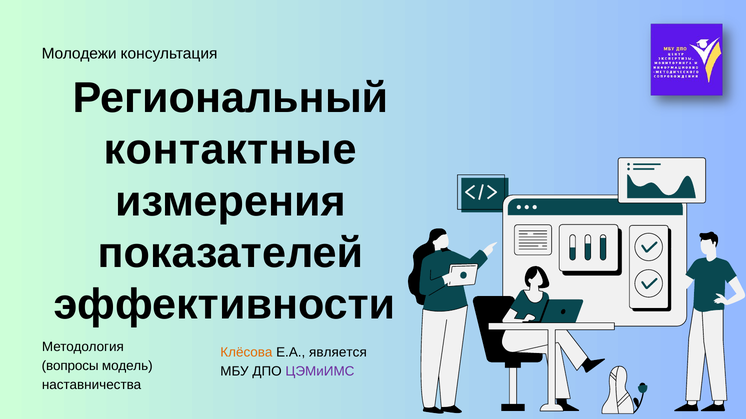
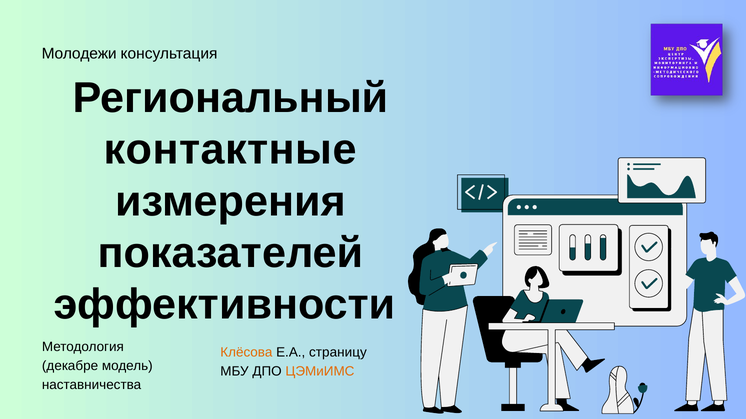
является: является -> страницу
вопросы: вопросы -> декабре
ЦЭМиИМС colour: purple -> orange
